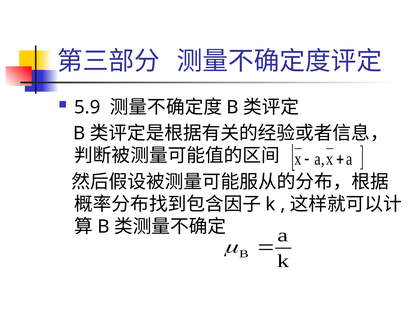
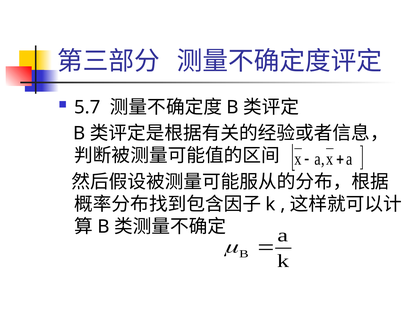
5.9: 5.9 -> 5.7
